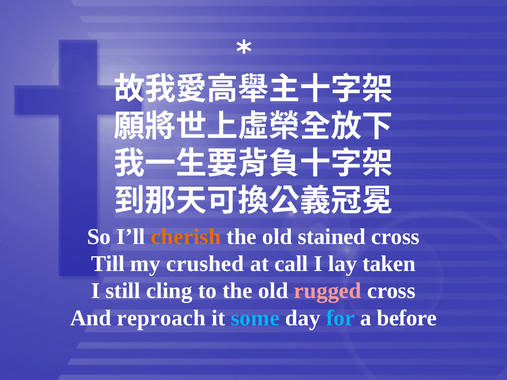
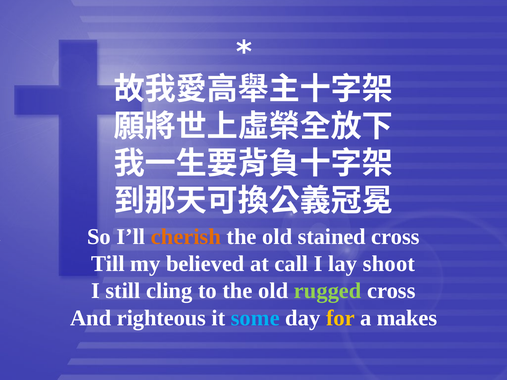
crushed: crushed -> believed
taken: taken -> shoot
rugged colour: pink -> light green
reproach: reproach -> righteous
for colour: light blue -> yellow
before: before -> makes
